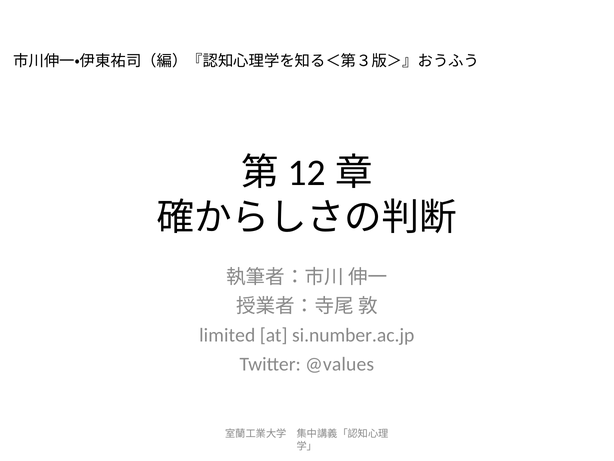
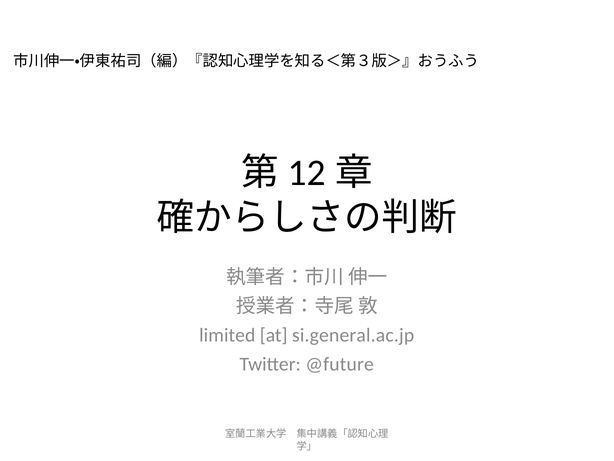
si.number.ac.jp: si.number.ac.jp -> si.general.ac.jp
@values: @values -> @future
